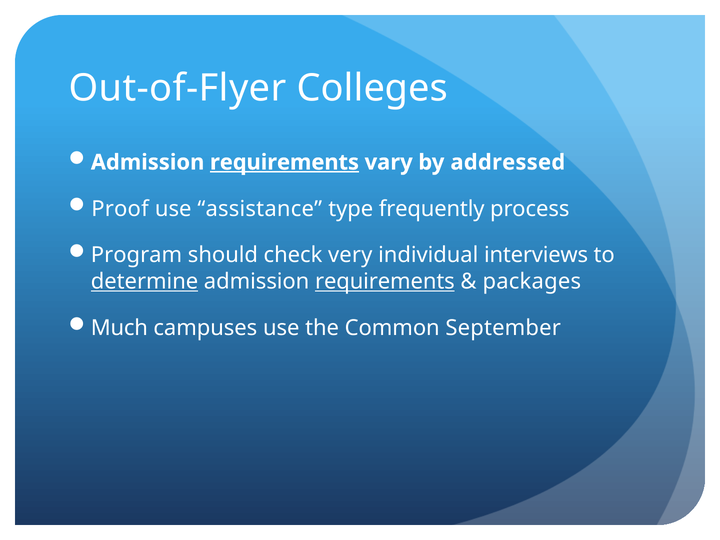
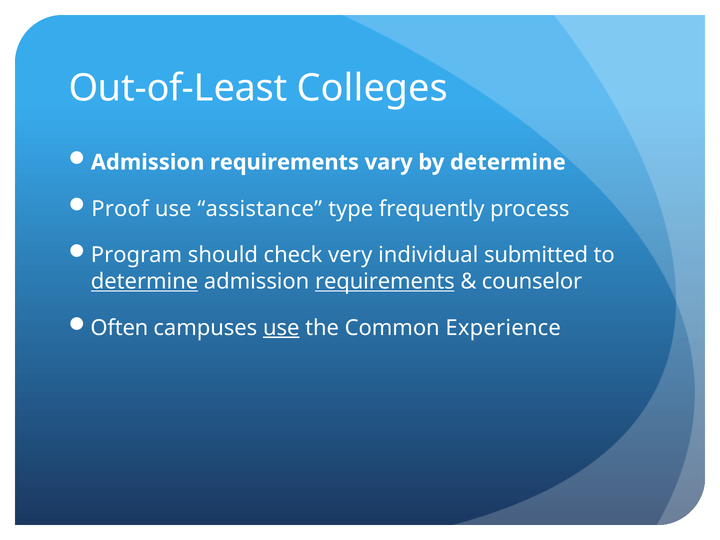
Out-of-Flyer: Out-of-Flyer -> Out-of-Least
requirements at (285, 162) underline: present -> none
by addressed: addressed -> determine
interviews: interviews -> submitted
packages: packages -> counselor
Much: Much -> Often
use at (281, 328) underline: none -> present
September: September -> Experience
